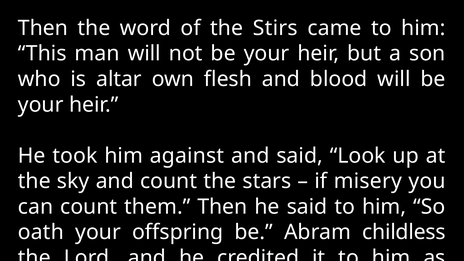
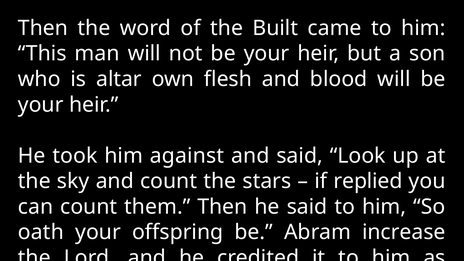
Stirs: Stirs -> Built
misery: misery -> replied
childless: childless -> increase
